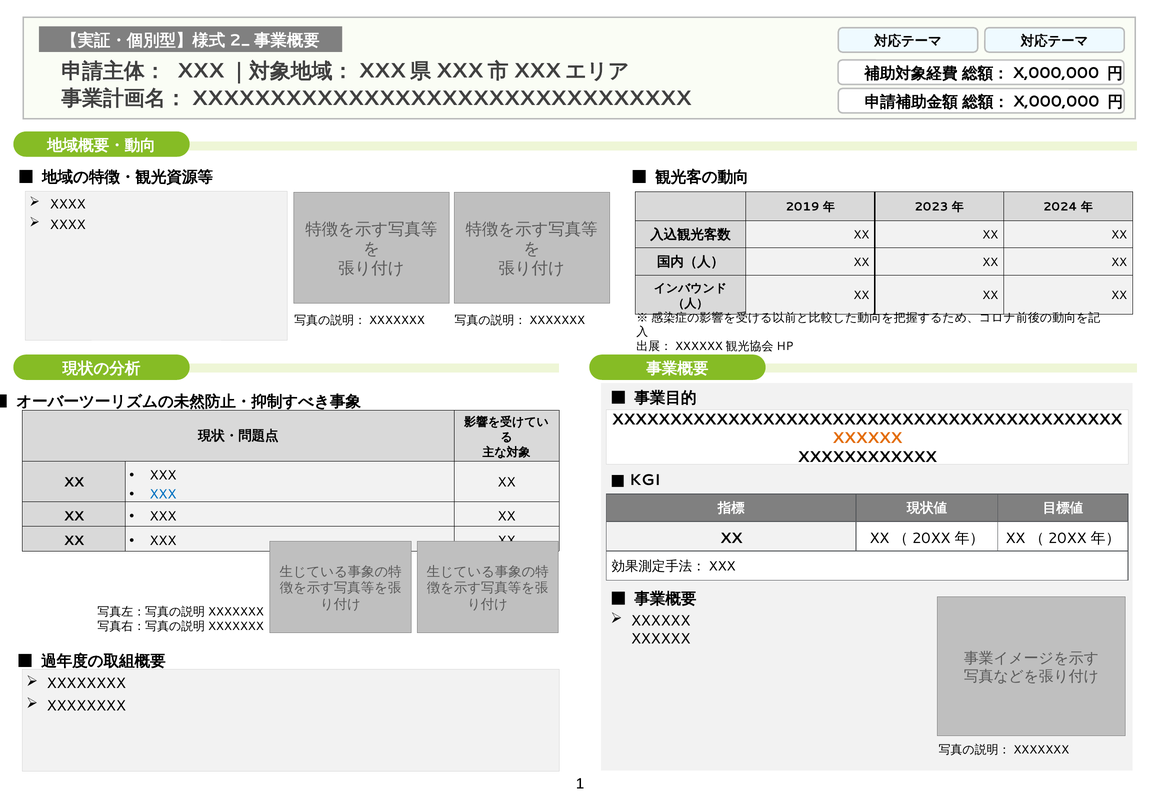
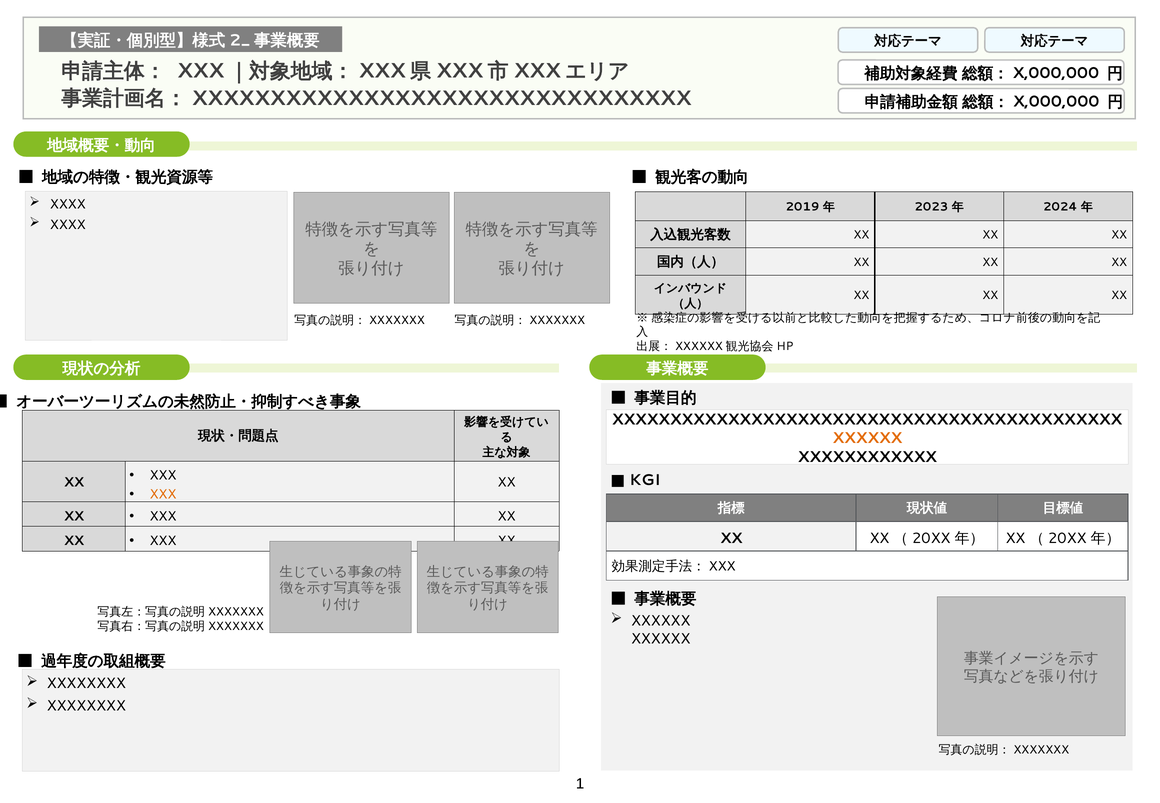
XXX at (163, 494) colour: blue -> orange
